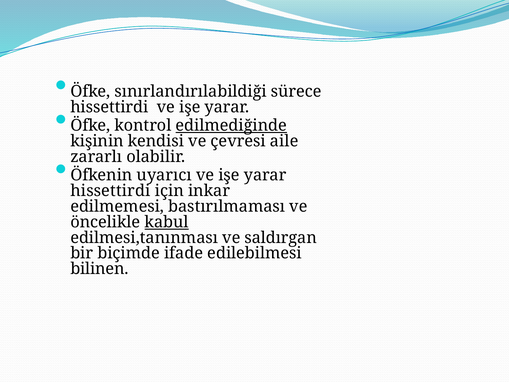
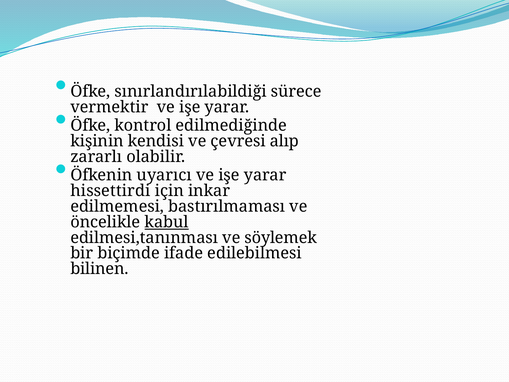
hissettirdi at (109, 107): hissettirdi -> vermektir
edilmediğinde underline: present -> none
aile: aile -> alıp
saldırgan: saldırgan -> söylemek
